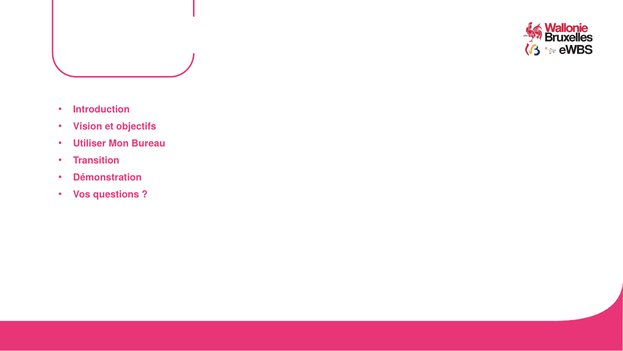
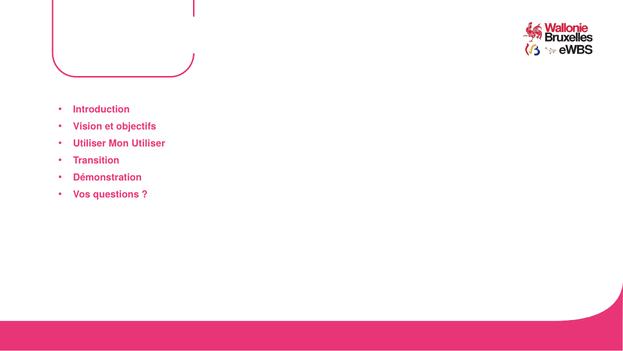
Mon Bureau: Bureau -> Utiliser
